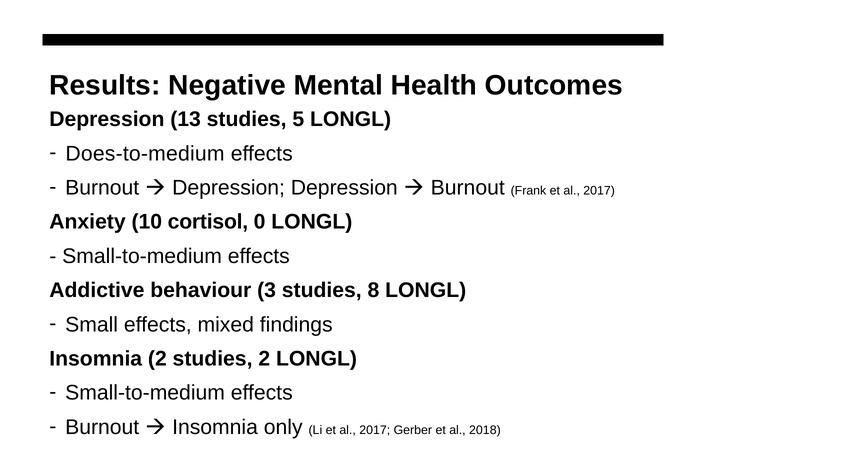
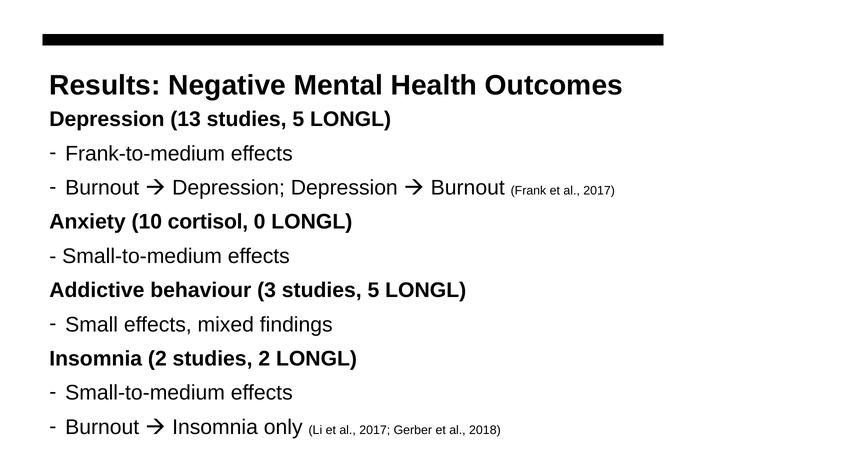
Does-to-medium: Does-to-medium -> Frank-to-medium
3 studies 8: 8 -> 5
